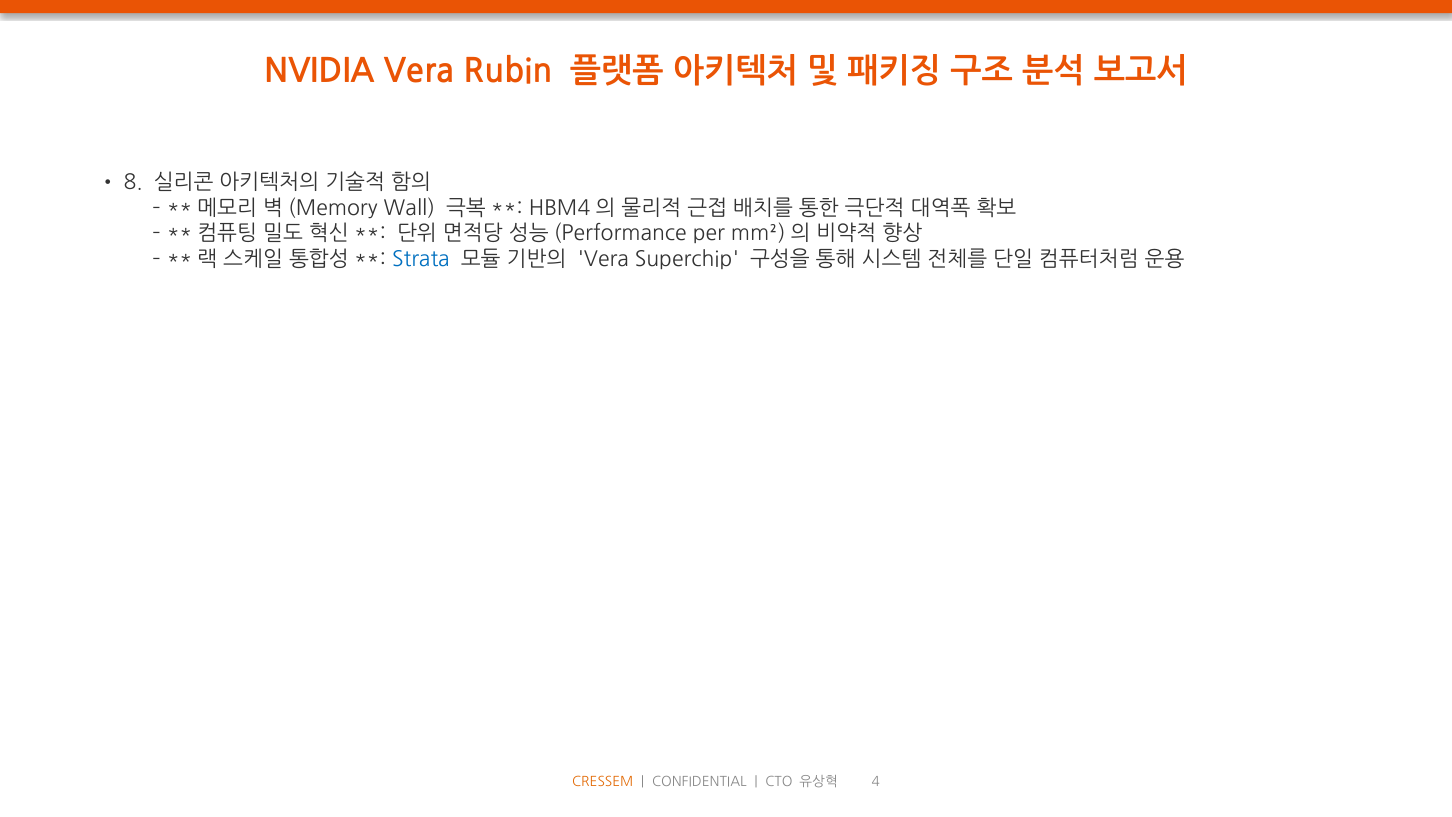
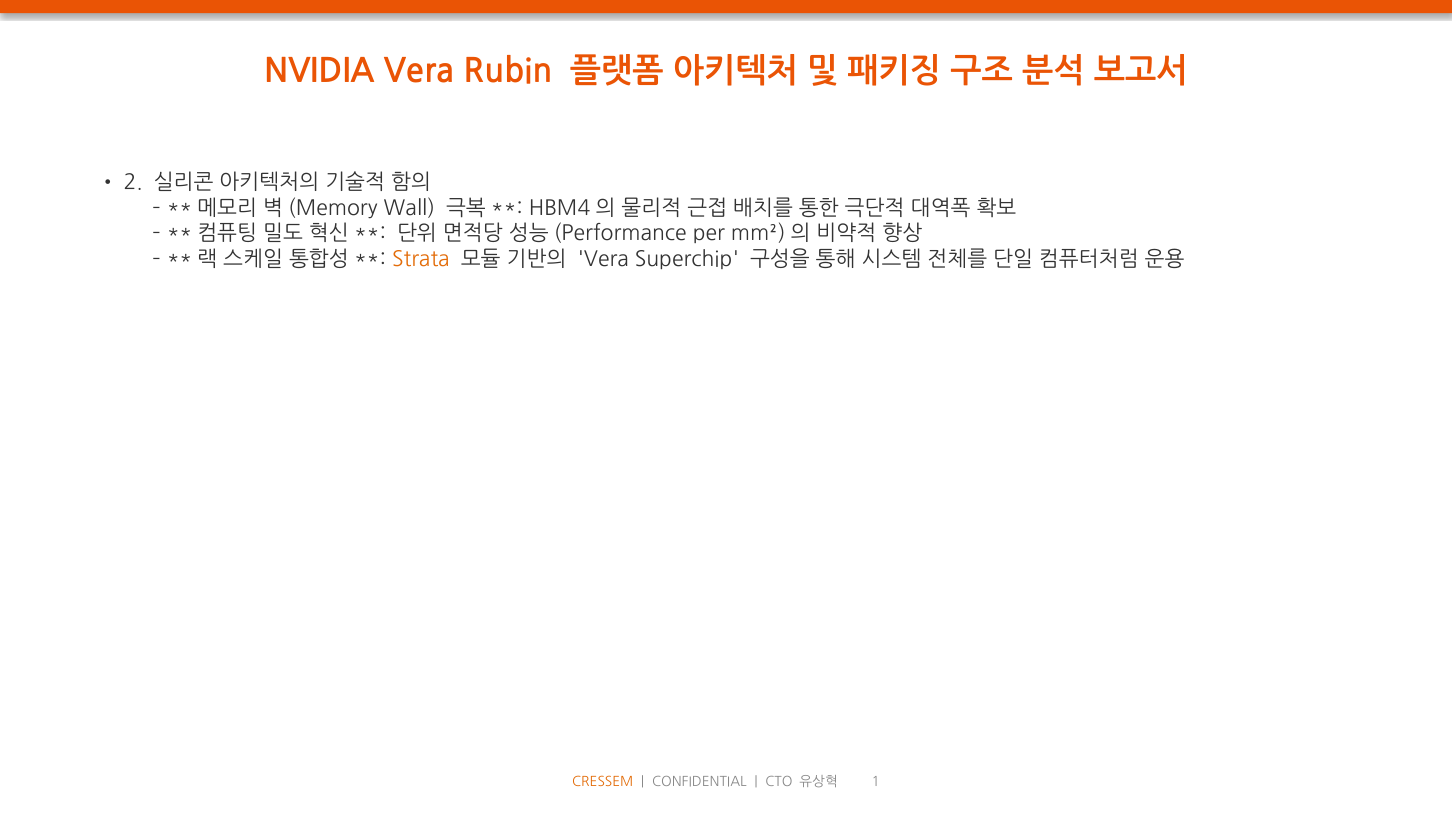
8: 8 -> 2
Strata colour: blue -> orange
4: 4 -> 1
